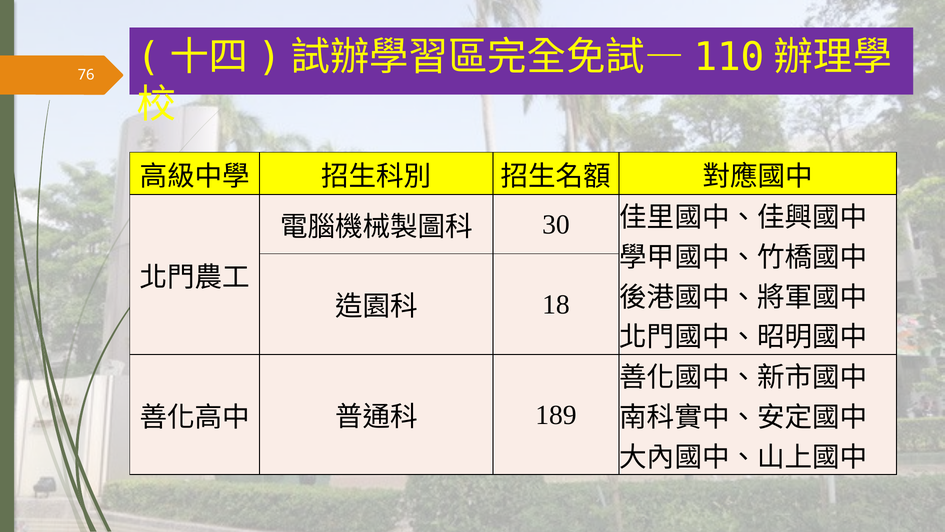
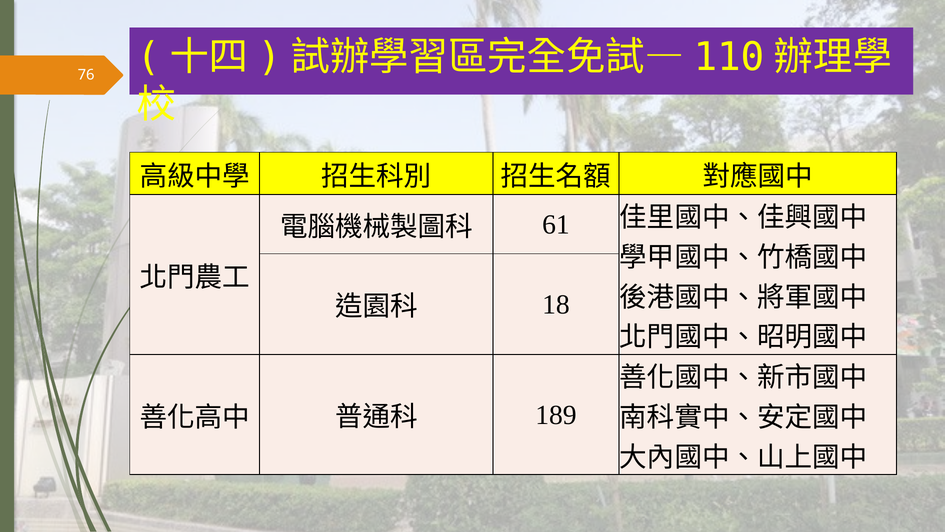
30: 30 -> 61
